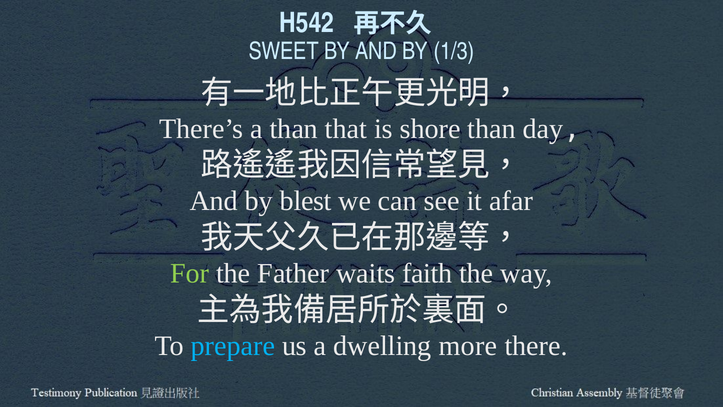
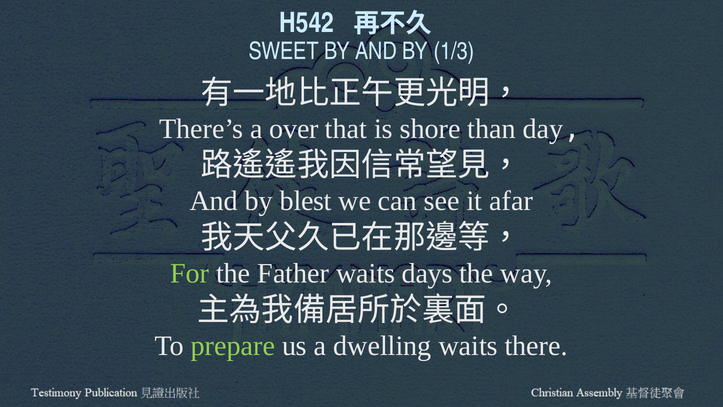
a than: than -> over
faith: faith -> days
prepare colour: light blue -> light green
dwelling more: more -> waits
